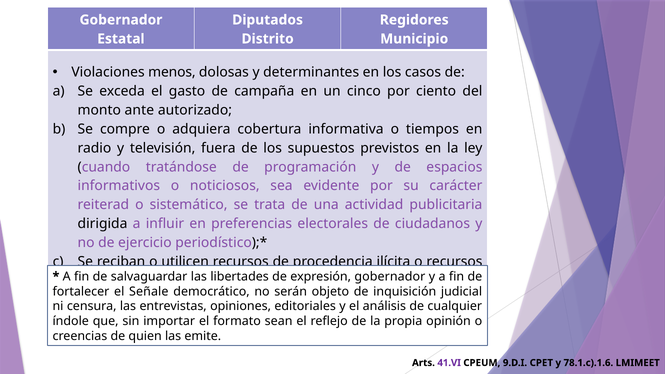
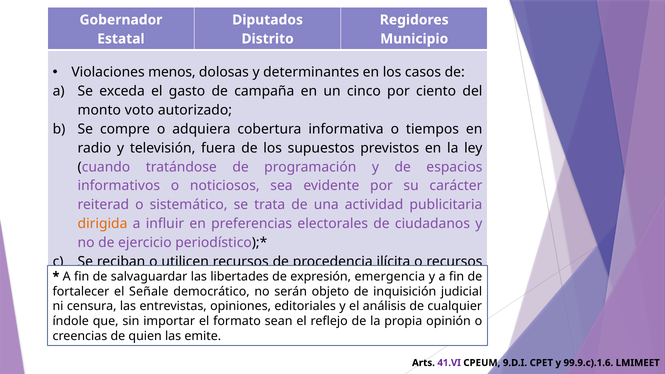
ante: ante -> voto
dirigida colour: black -> orange
expresión gobernador: gobernador -> emergencia
78.1.c).1.6: 78.1.c).1.6 -> 99.9.c).1.6
